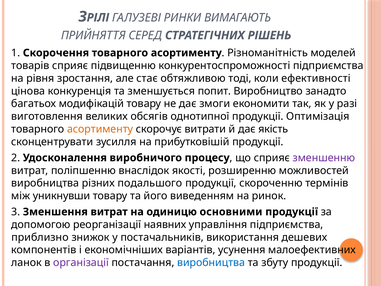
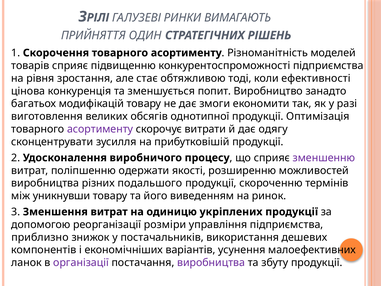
СЕРЕД: СЕРЕД -> ОДИН
асортименту at (100, 129) colour: orange -> purple
якість: якість -> одягу
внаслідок: внаслідок -> одержати
основними: основними -> укріплених
наявних: наявних -> розміри
виробництва at (211, 262) colour: blue -> purple
